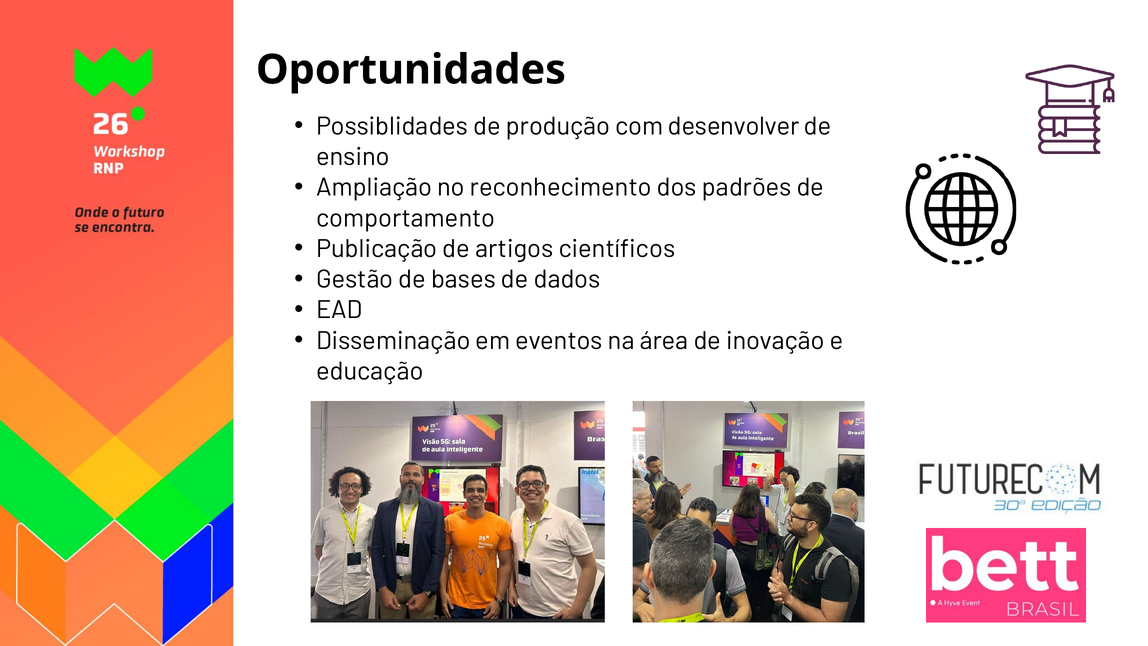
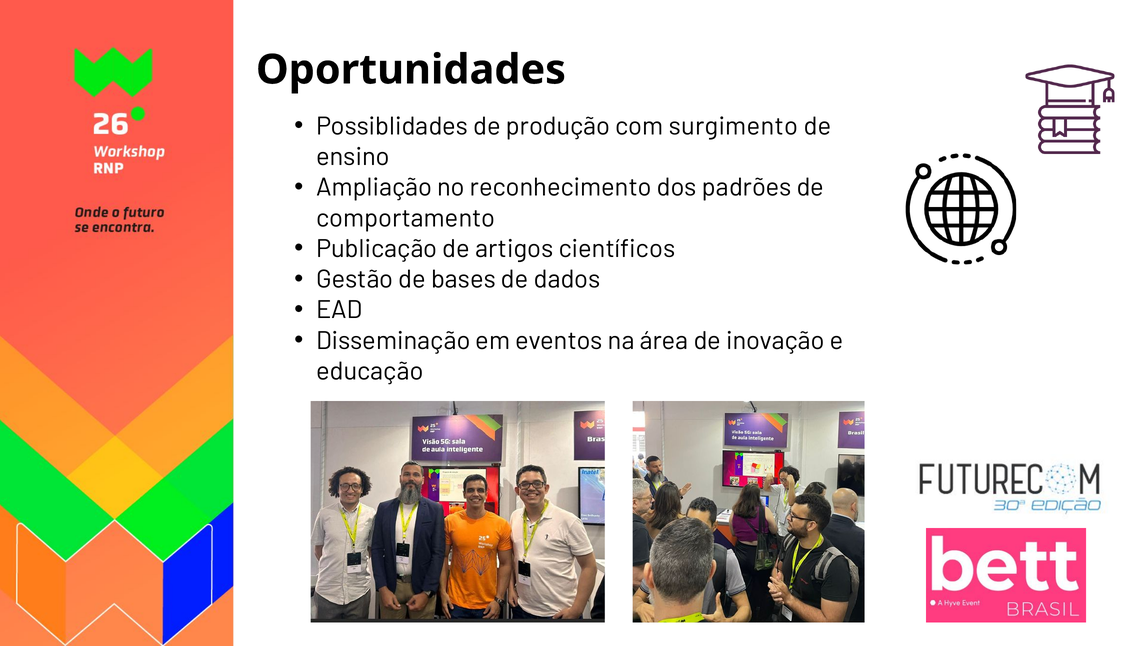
desenvolver: desenvolver -> surgimento
